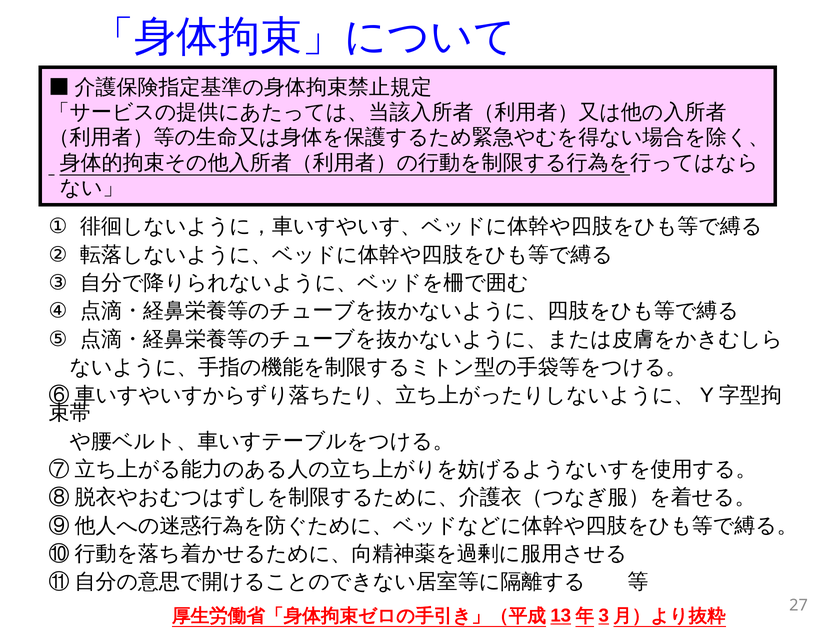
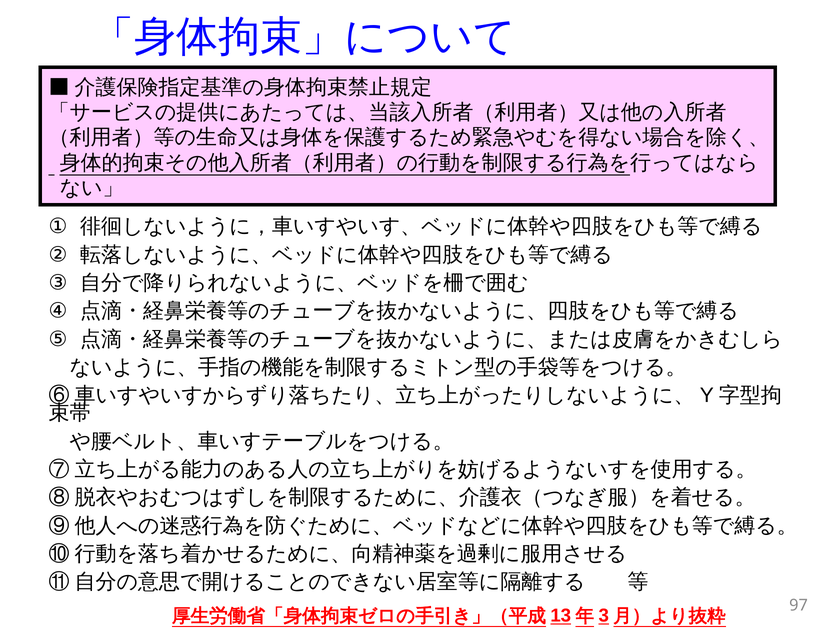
27: 27 -> 97
